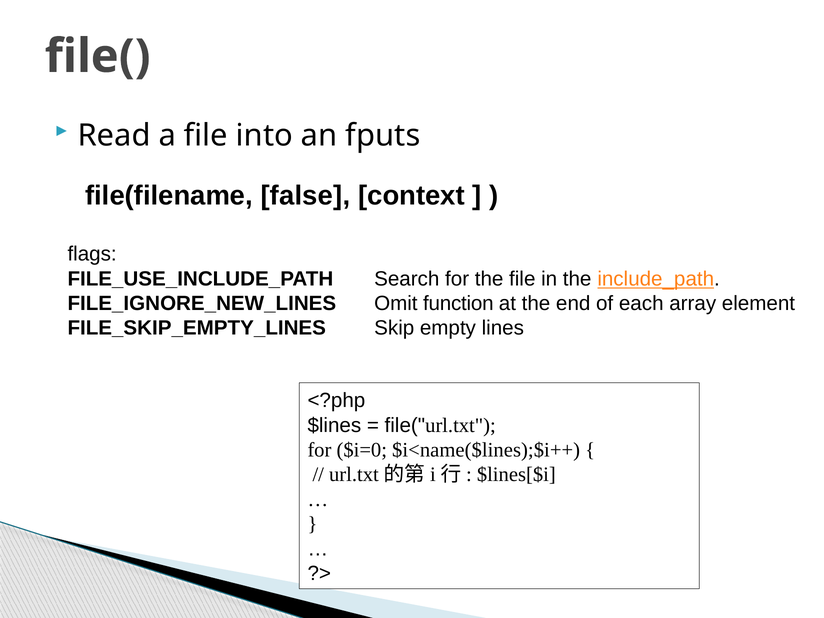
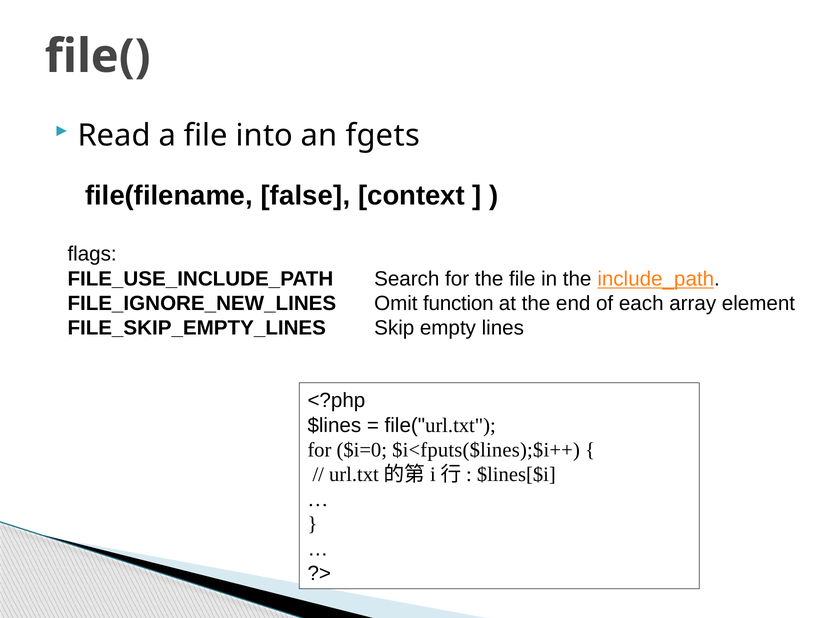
fputs: fputs -> fgets
$i<name($lines);$i++: $i<name($lines);$i++ -> $i<fputs($lines);$i++
